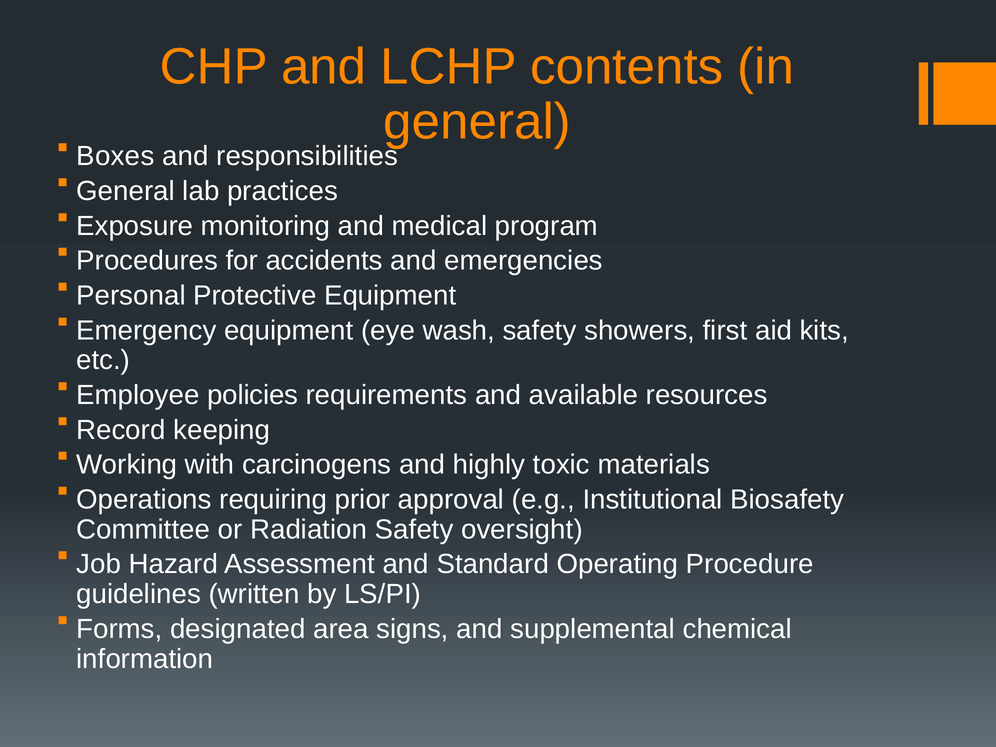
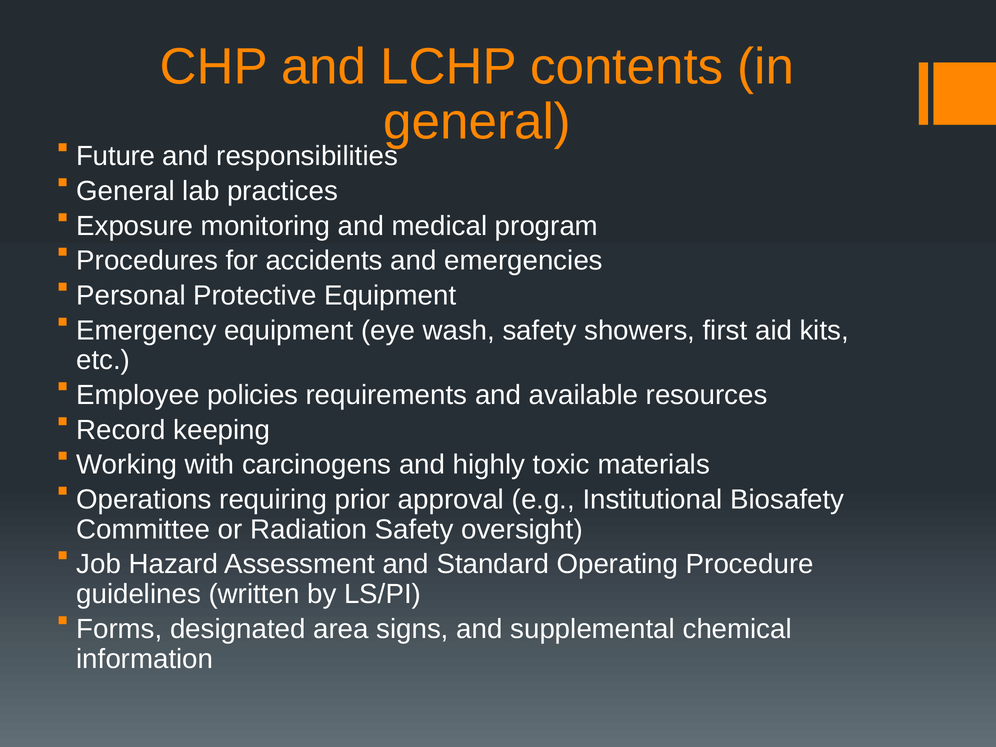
Boxes: Boxes -> Future
